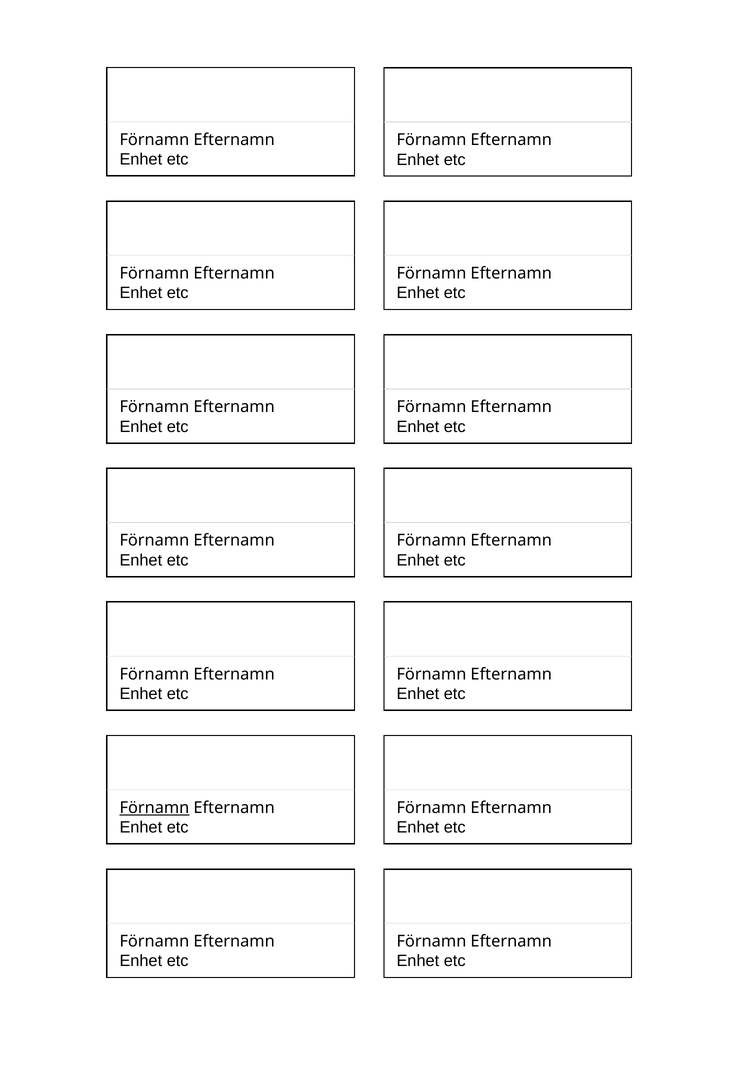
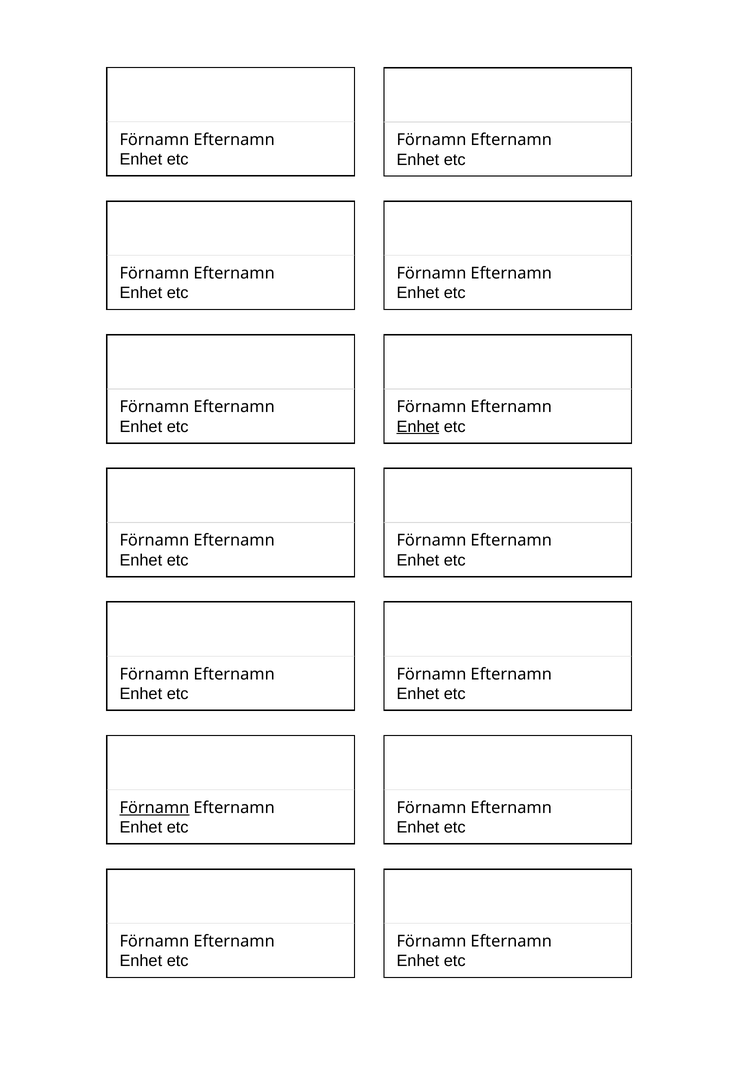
Enhet at (418, 427) underline: none -> present
